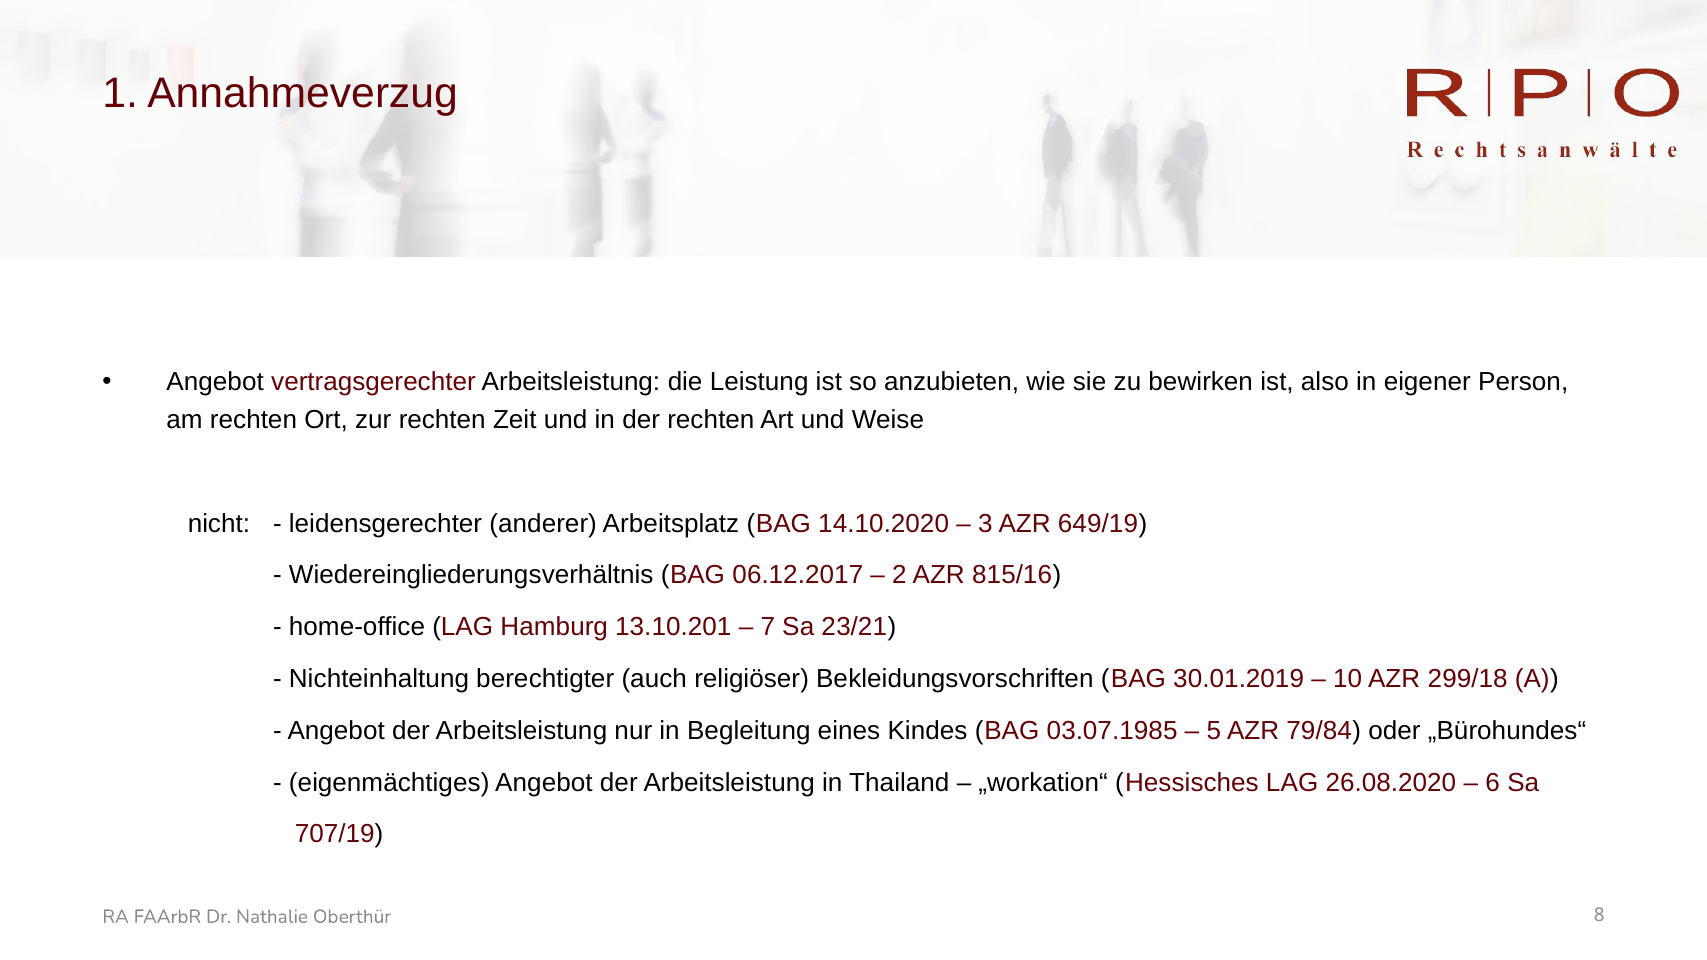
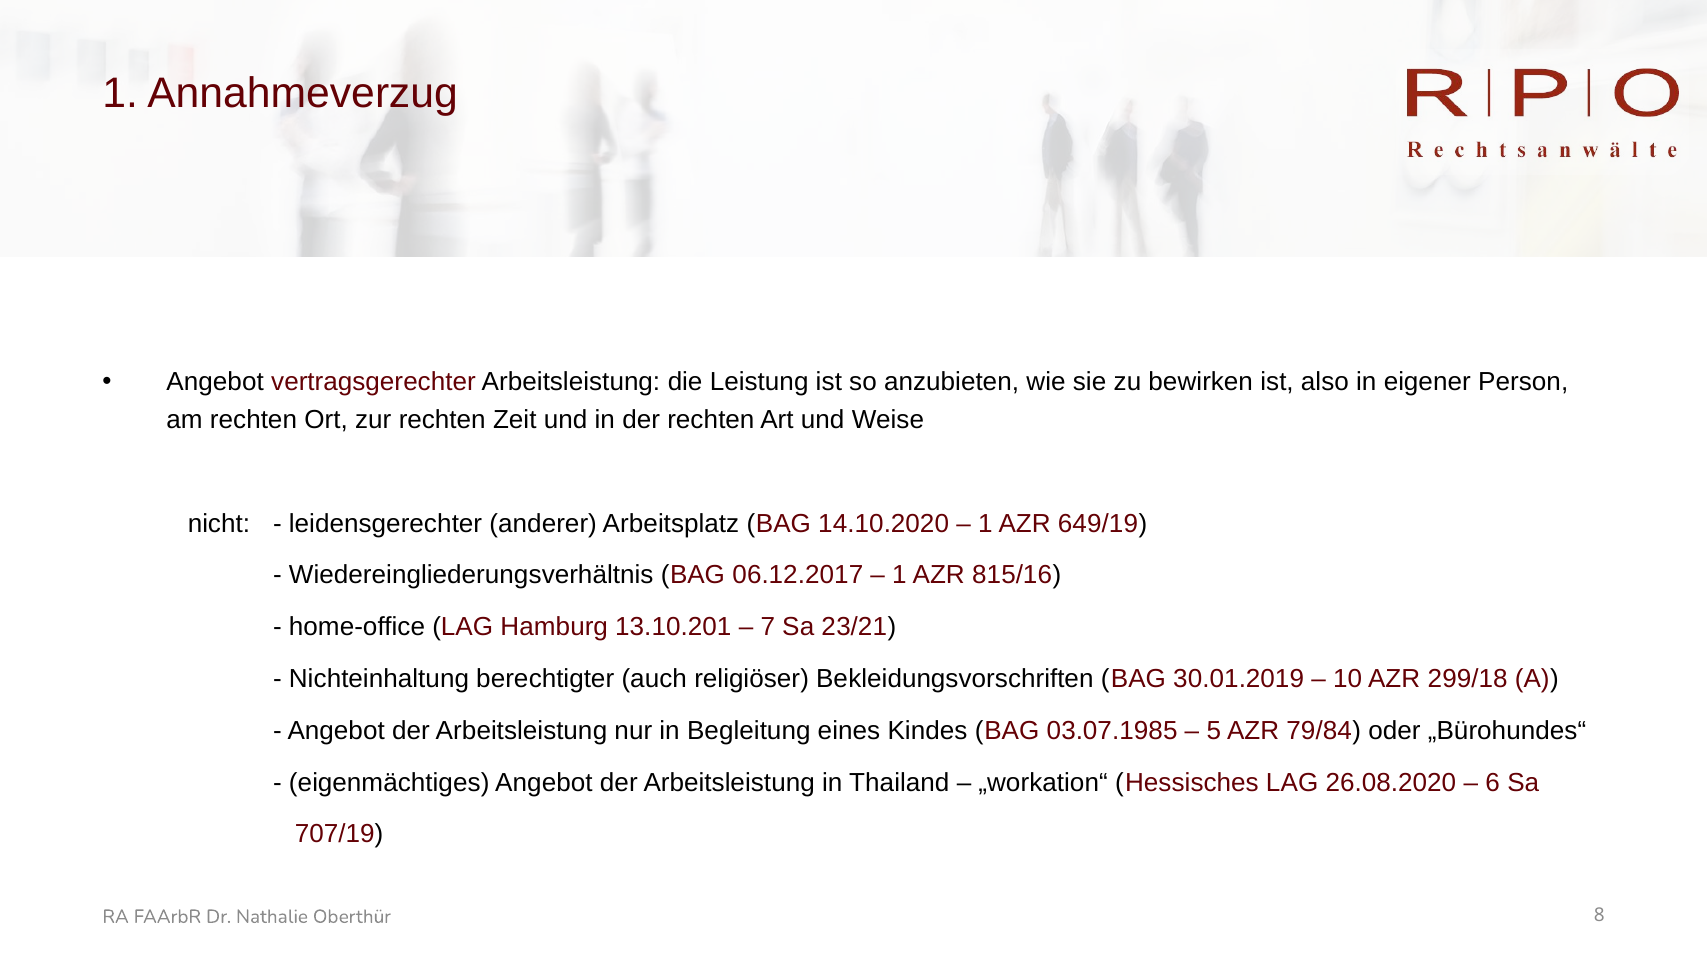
3 at (985, 524): 3 -> 1
2 at (899, 575): 2 -> 1
